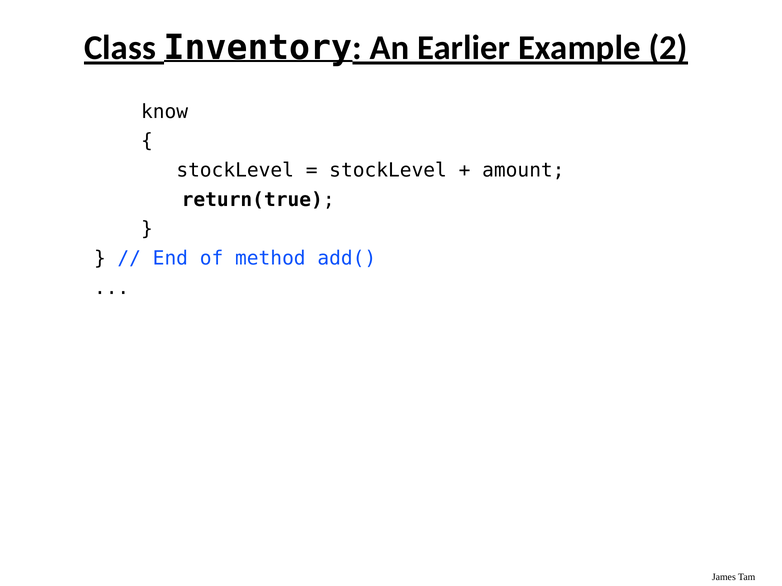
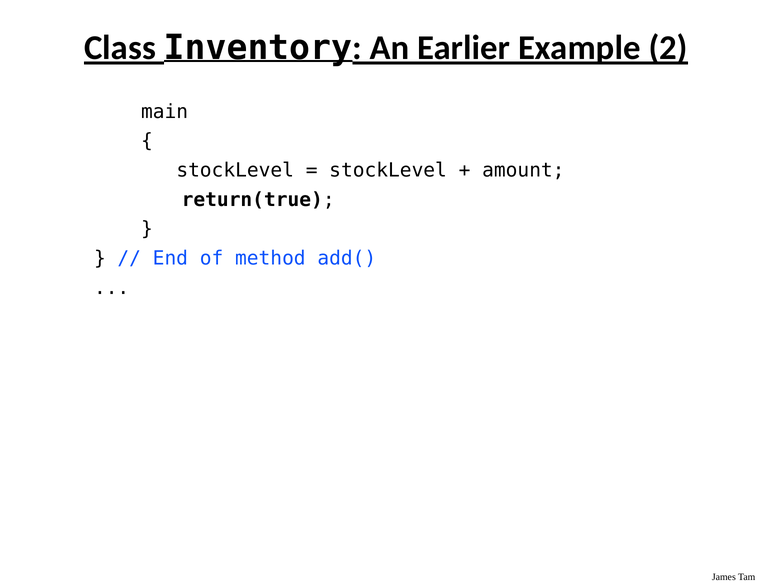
know: know -> main
